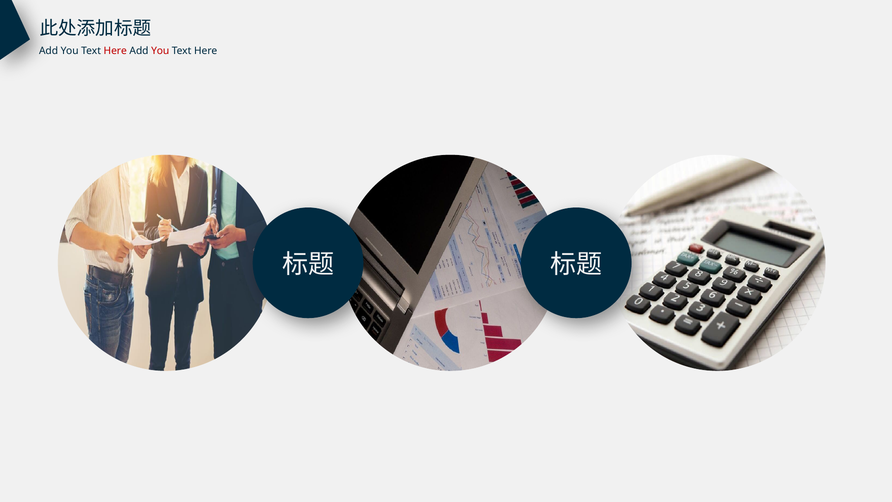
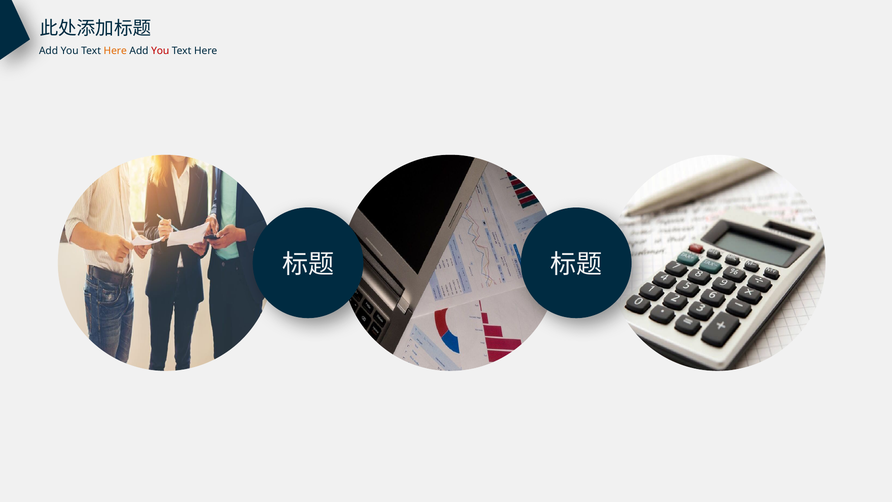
Here at (115, 51) colour: red -> orange
